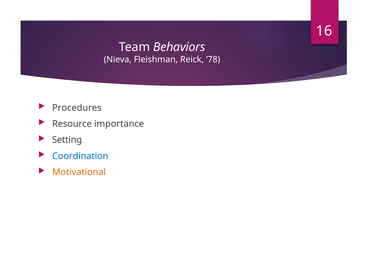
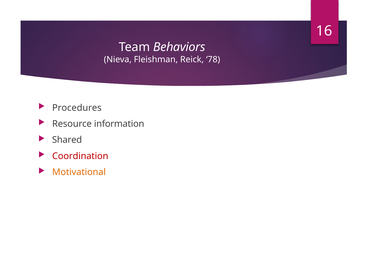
importance: importance -> information
Setting: Setting -> Shared
Coordination colour: blue -> red
